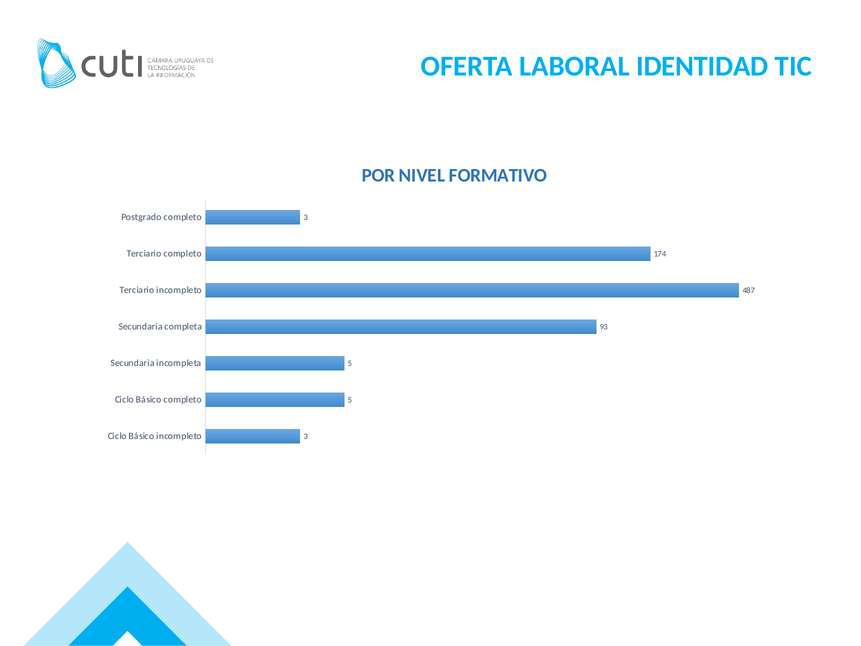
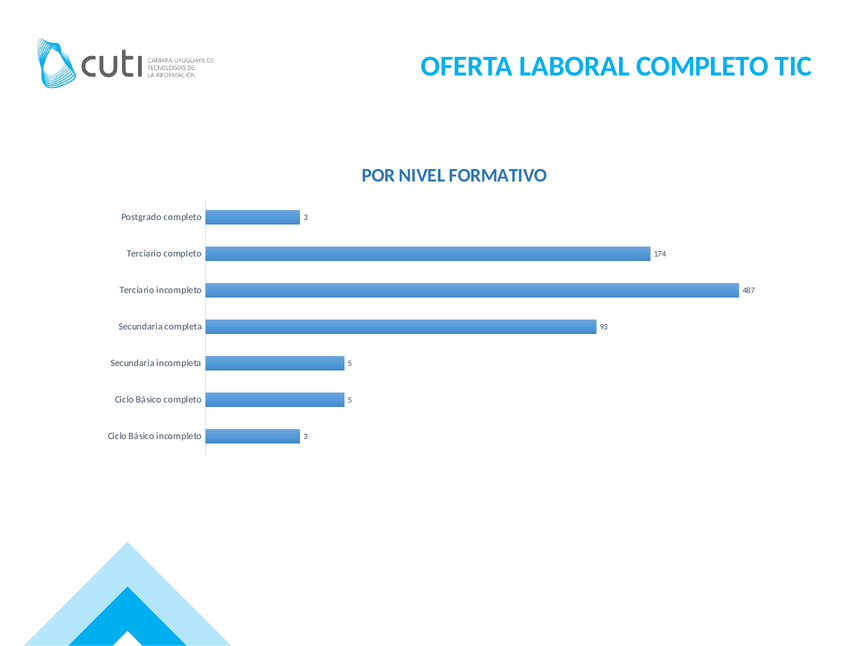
LABORAL IDENTIDAD: IDENTIDAD -> COMPLETO
